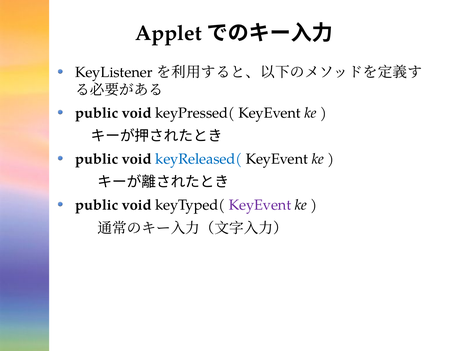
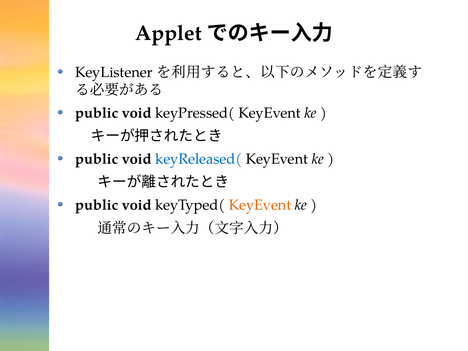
KeyEvent at (260, 205) colour: purple -> orange
